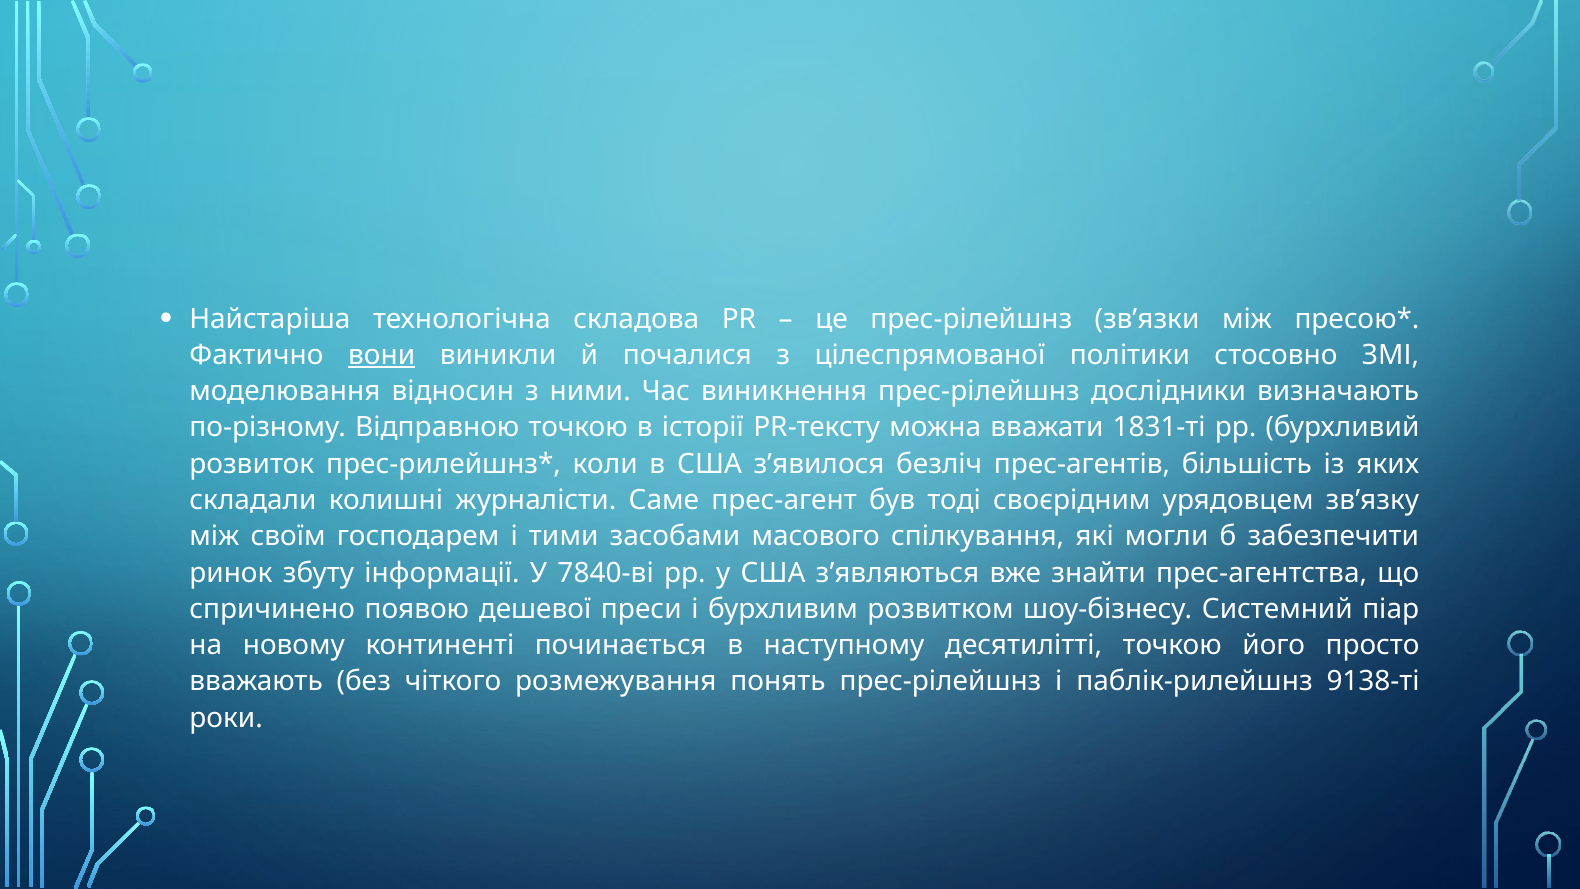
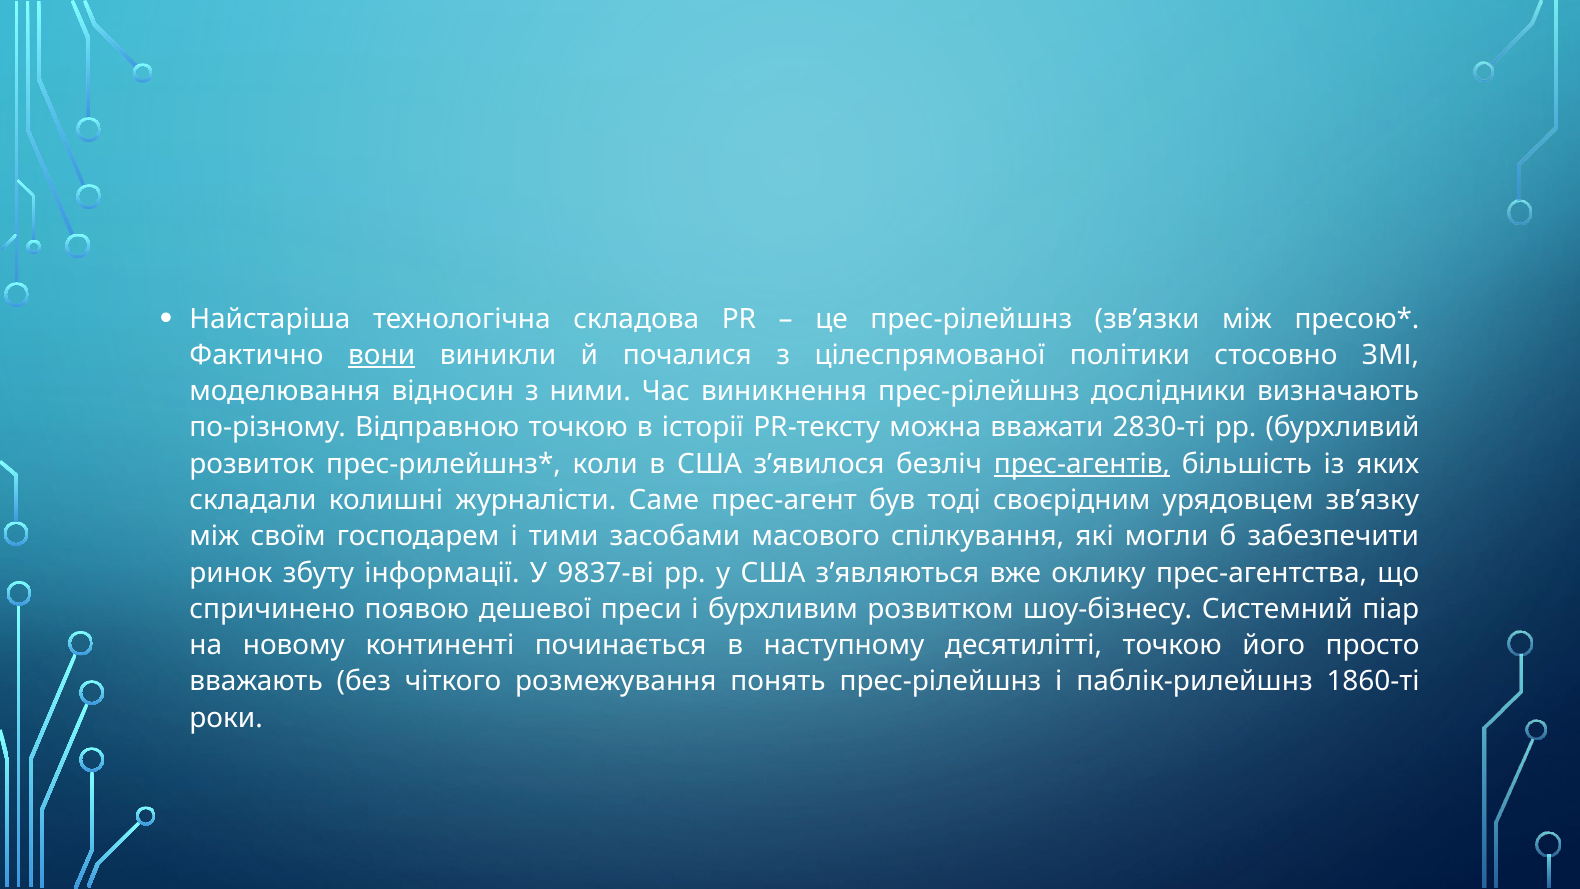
1831-ті: 1831-ті -> 2830-ті
прес-агентів underline: none -> present
7840-ві: 7840-ві -> 9837-ві
знайти: знайти -> оклику
9138-ті: 9138-ті -> 1860-ті
